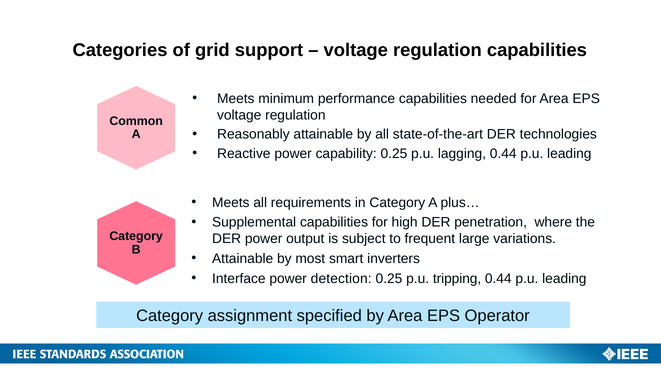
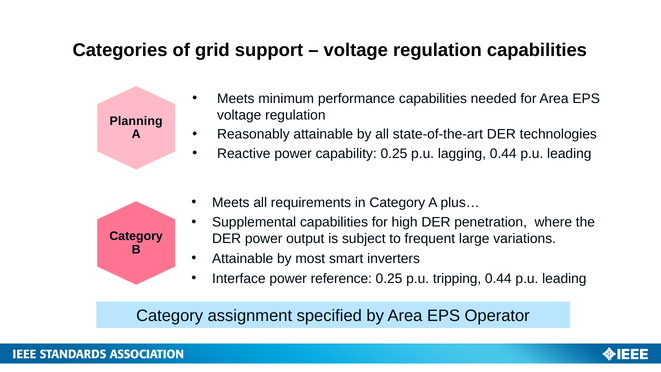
Common: Common -> Planning
detection: detection -> reference
